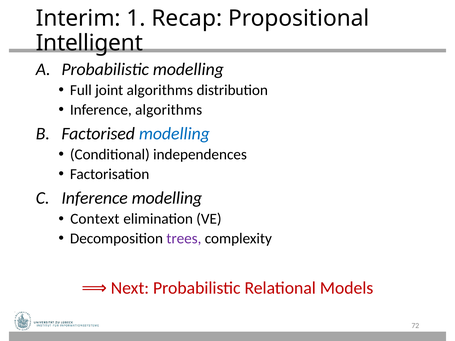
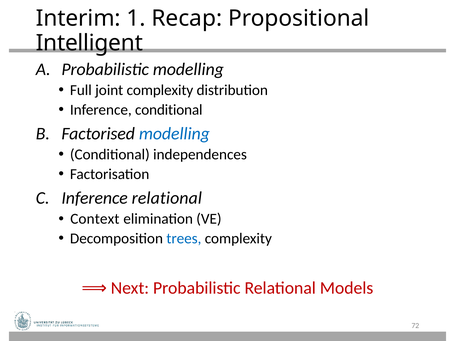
joint algorithms: algorithms -> complexity
Inference algorithms: algorithms -> conditional
Inference modelling: modelling -> relational
trees colour: purple -> blue
